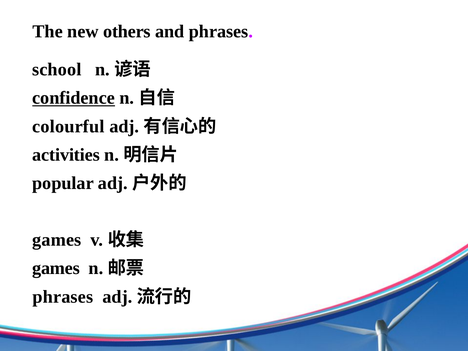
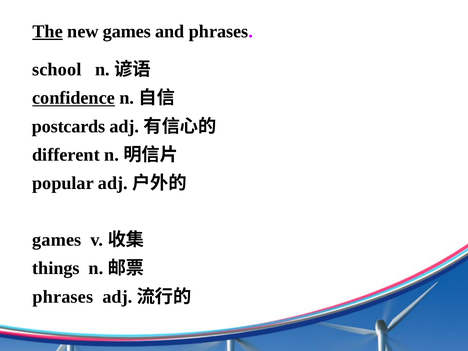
The underline: none -> present
new others: others -> games
colourful: colourful -> postcards
activities: activities -> different
games at (56, 268): games -> things
